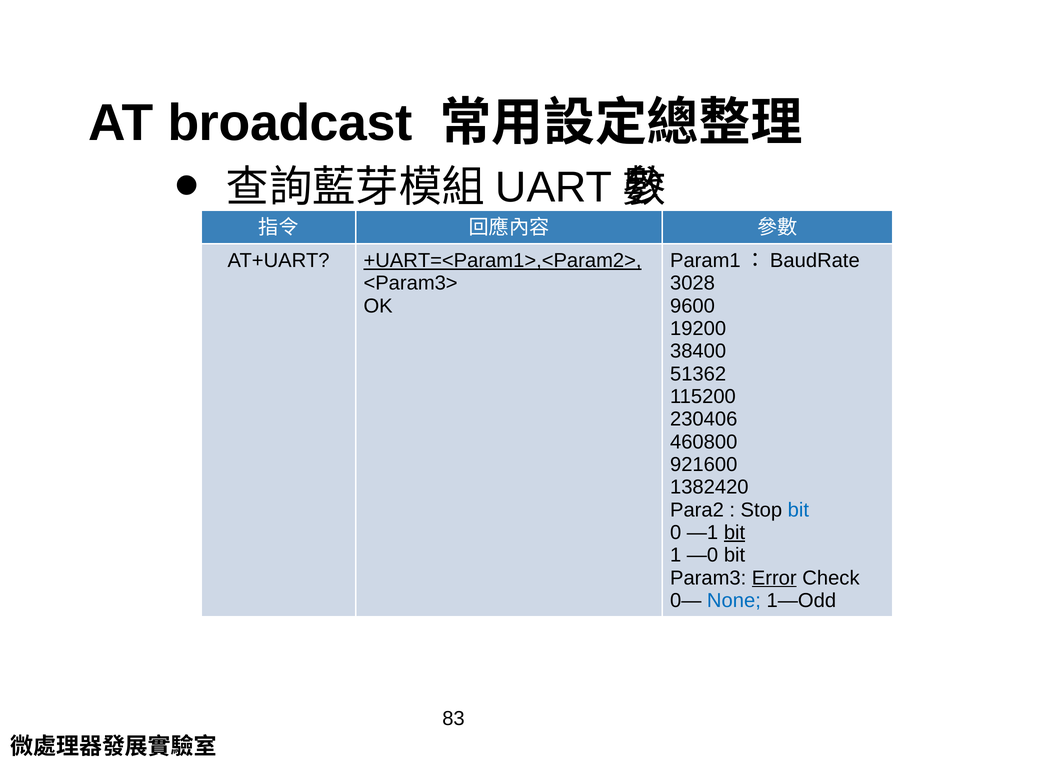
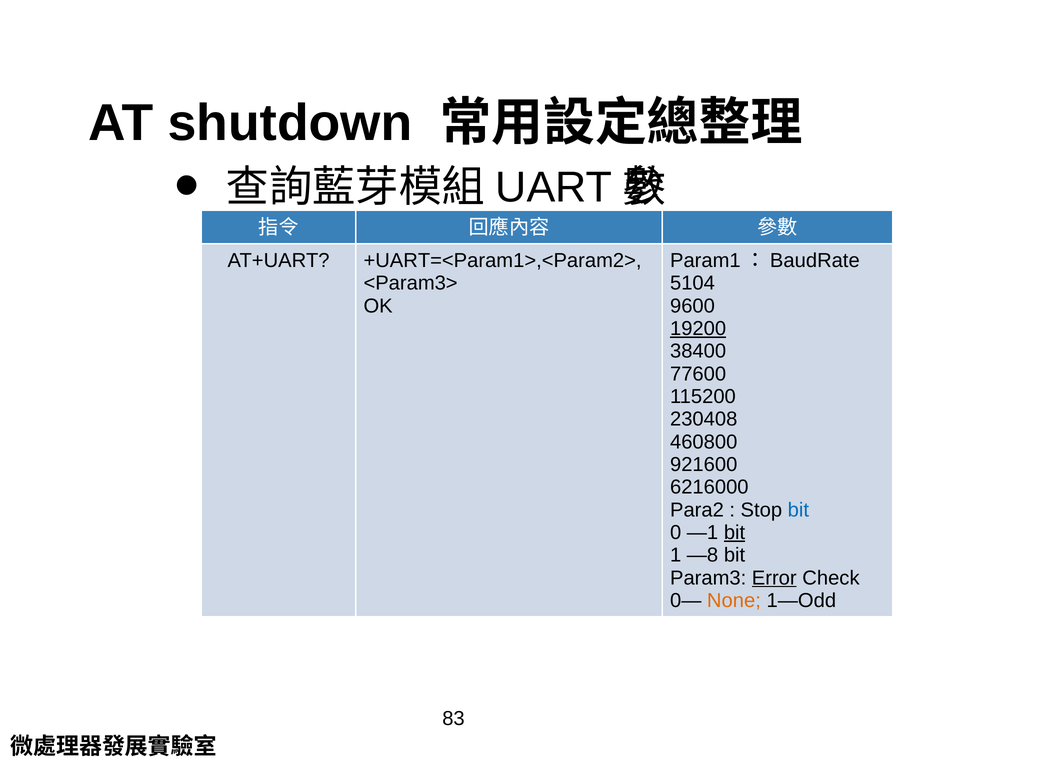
broadcast: broadcast -> shutdown
+UART=<Param1>,<Param2> underline: present -> none
3028: 3028 -> 5104
19200 underline: none -> present
51362: 51362 -> 77600
230406: 230406 -> 230408
1382420: 1382420 -> 6216000
―0: ―0 -> ―8
None colour: blue -> orange
